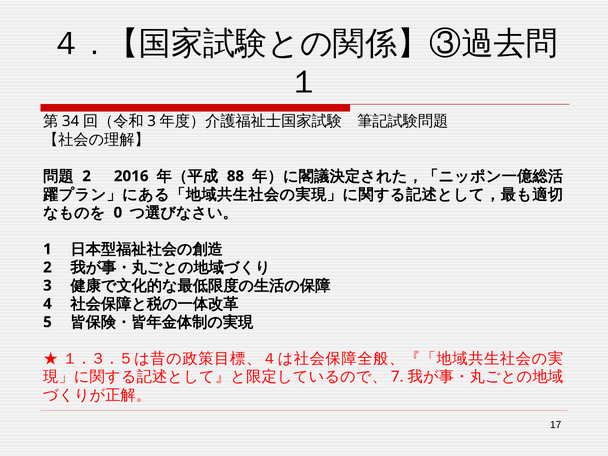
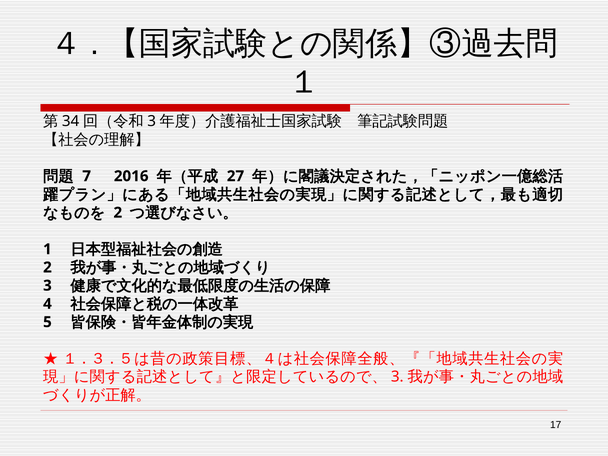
2 at (87, 176): 2 -> 7
88: 88 -> 27
0 at (118, 213): 0 -> 2
7 at (397, 377): 7 -> 3
